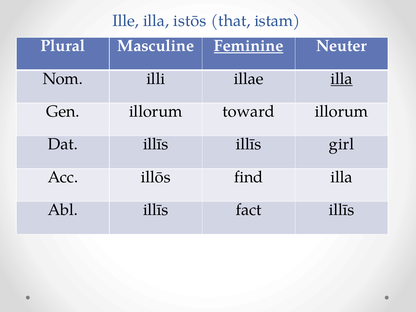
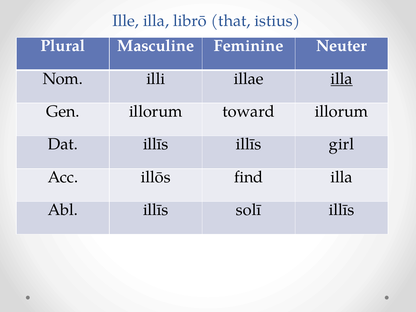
istōs: istōs -> librō
istam: istam -> istius
Feminine underline: present -> none
fact: fact -> solī
